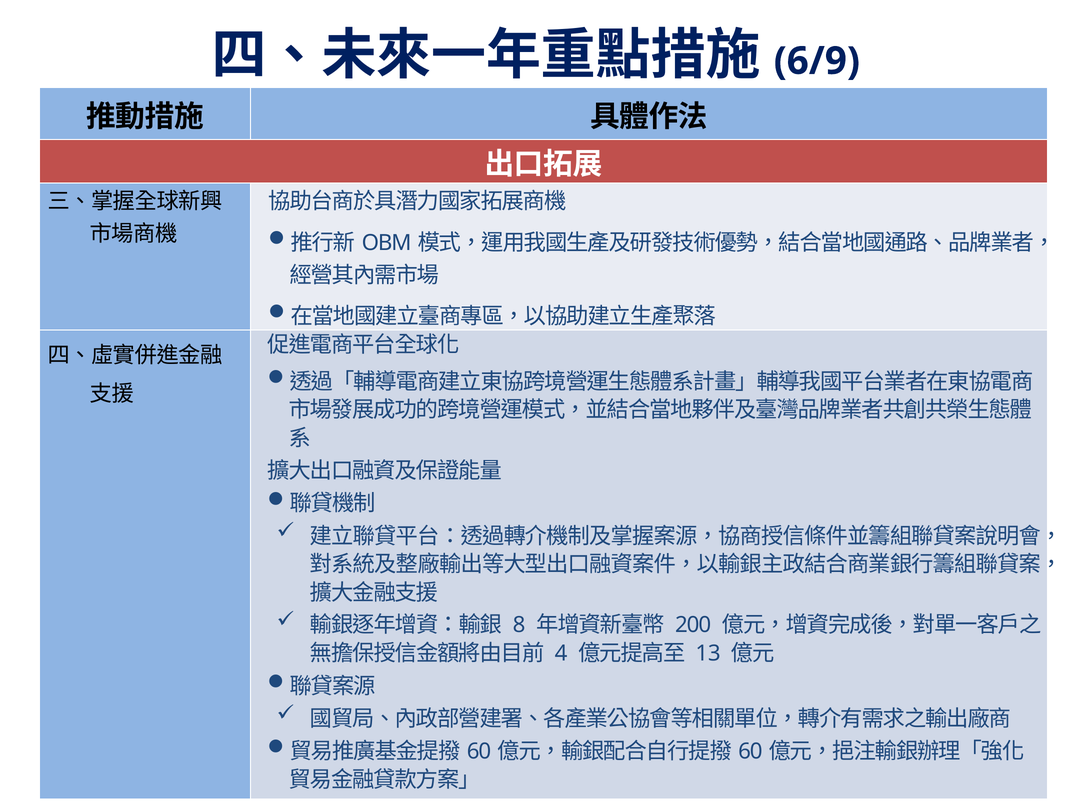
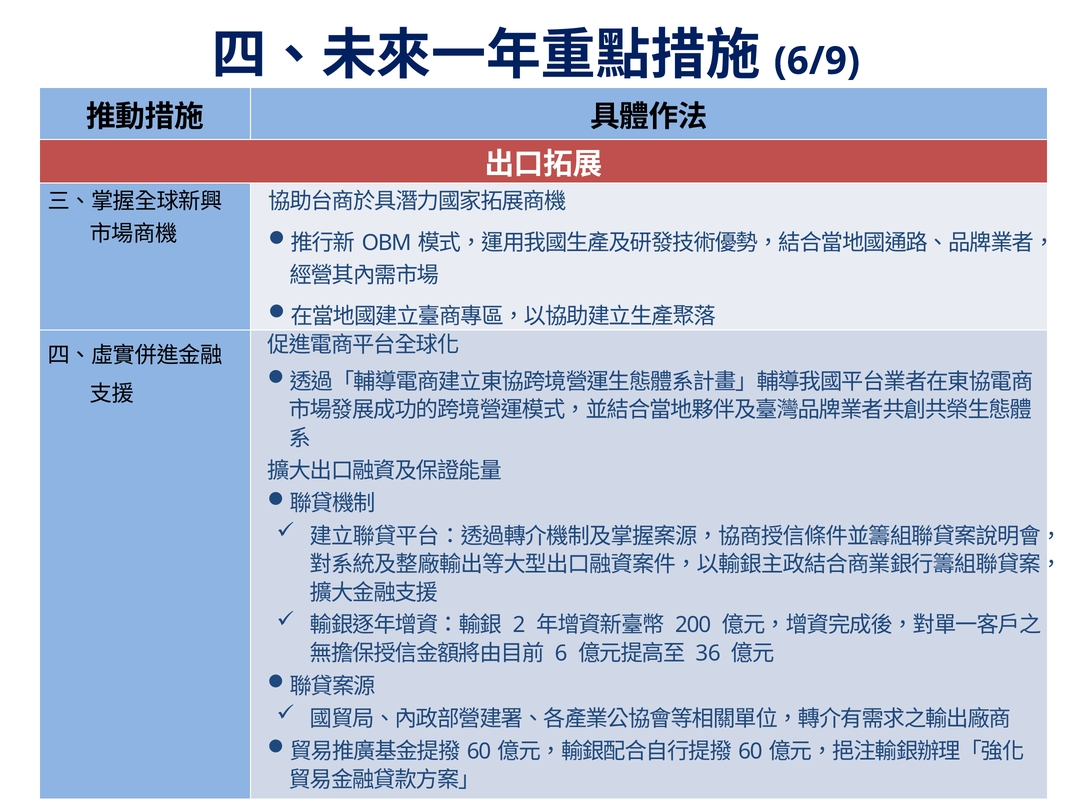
8: 8 -> 2
4: 4 -> 6
13: 13 -> 36
